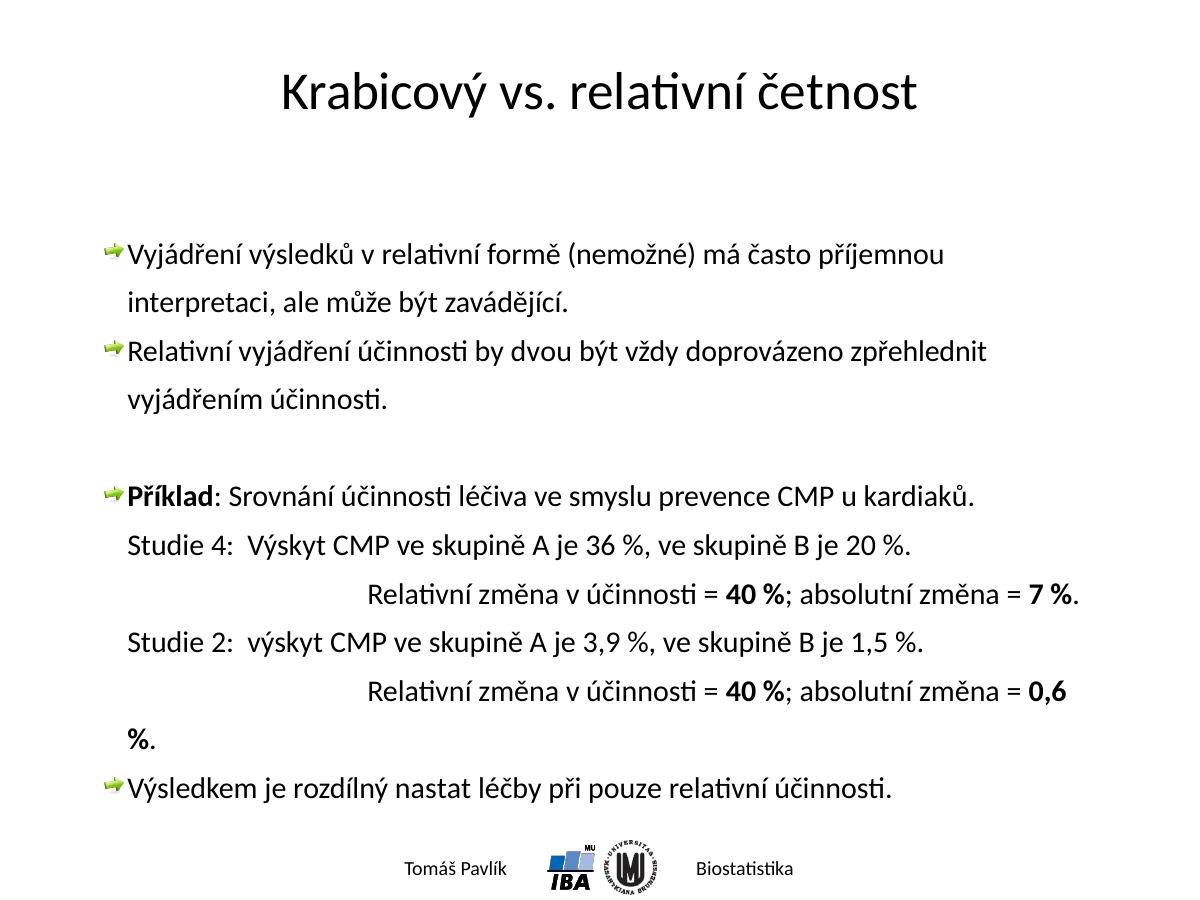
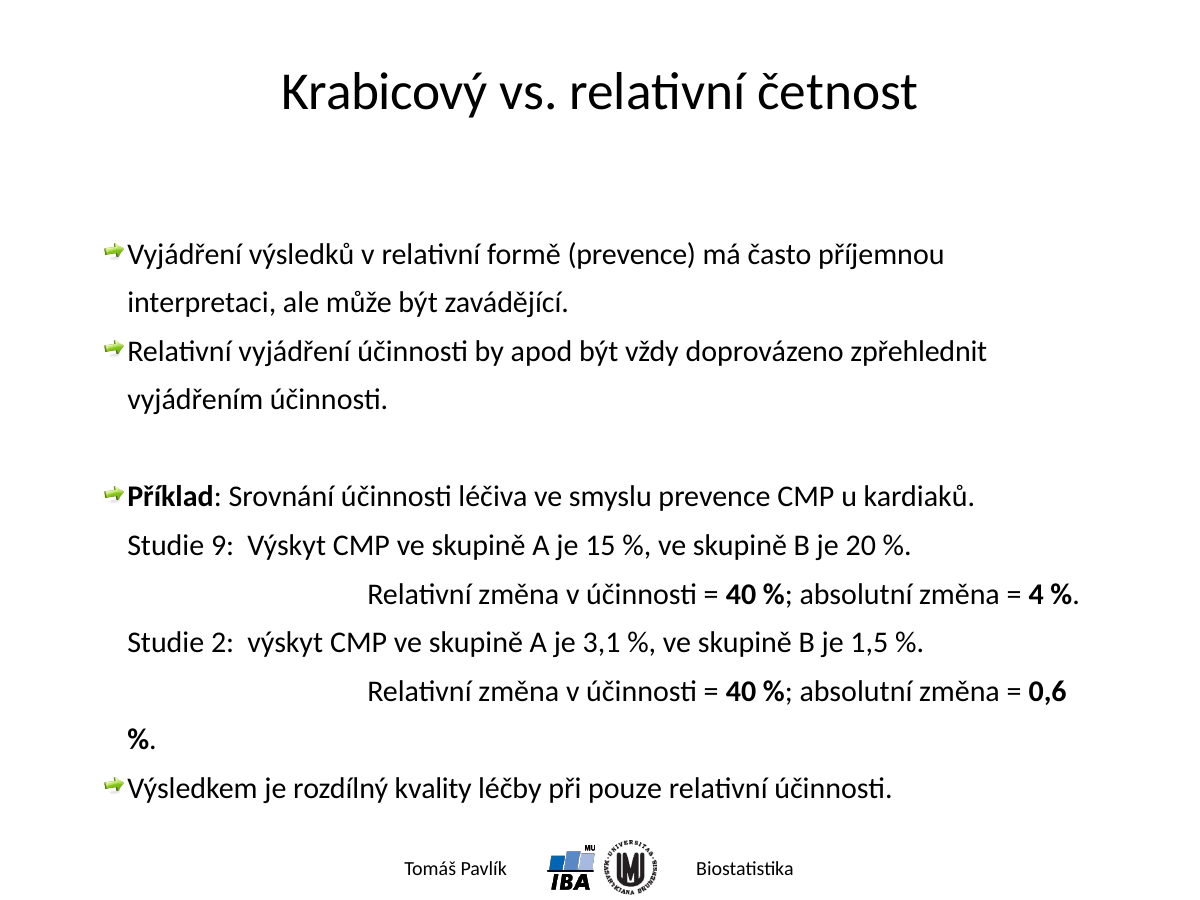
formě nemožné: nemožné -> prevence
dvou: dvou -> apod
4: 4 -> 9
36: 36 -> 15
7: 7 -> 4
3,9: 3,9 -> 3,1
nastat: nastat -> kvality
